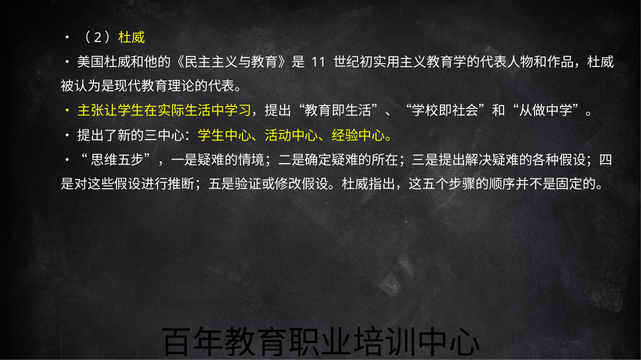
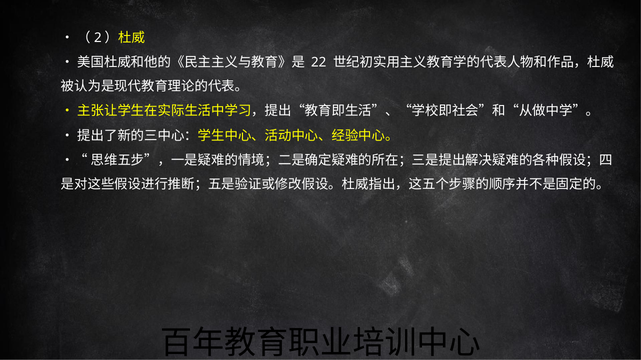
11: 11 -> 22
